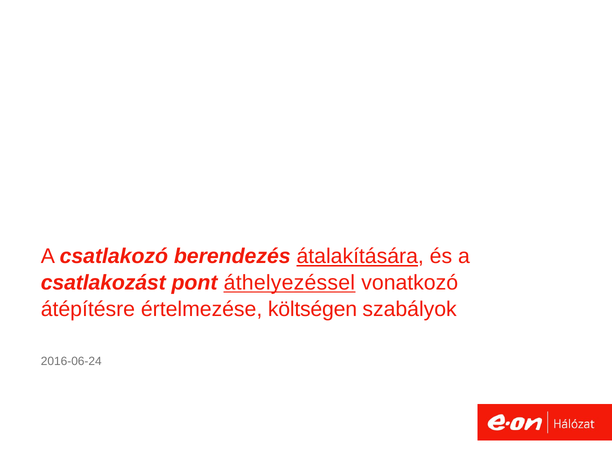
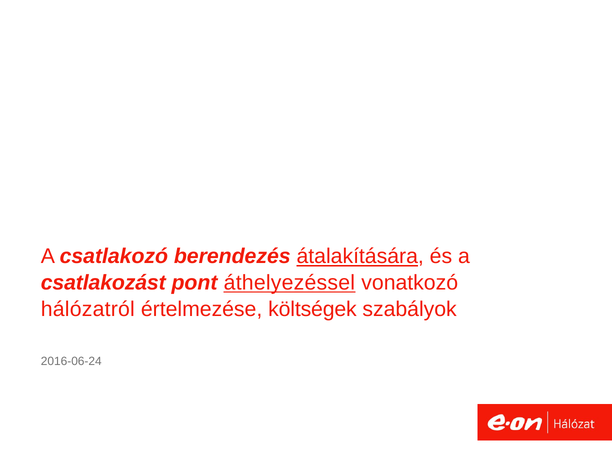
átépítésre: átépítésre -> hálózatról
költségen: költségen -> költségek
